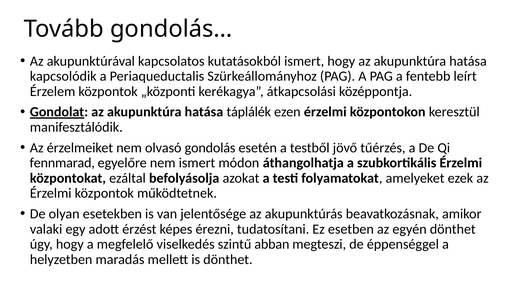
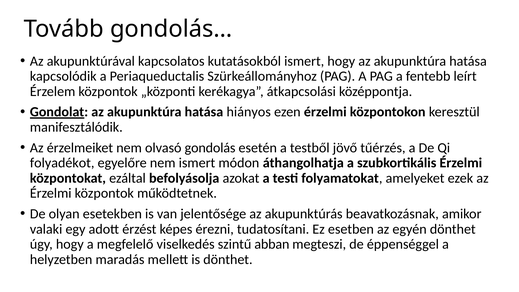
táplálék: táplálék -> hiányos
fennmarad: fennmarad -> folyadékot
